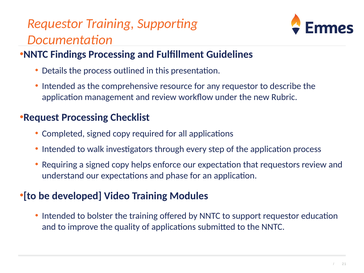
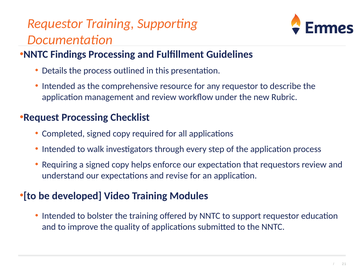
phase: phase -> revise
